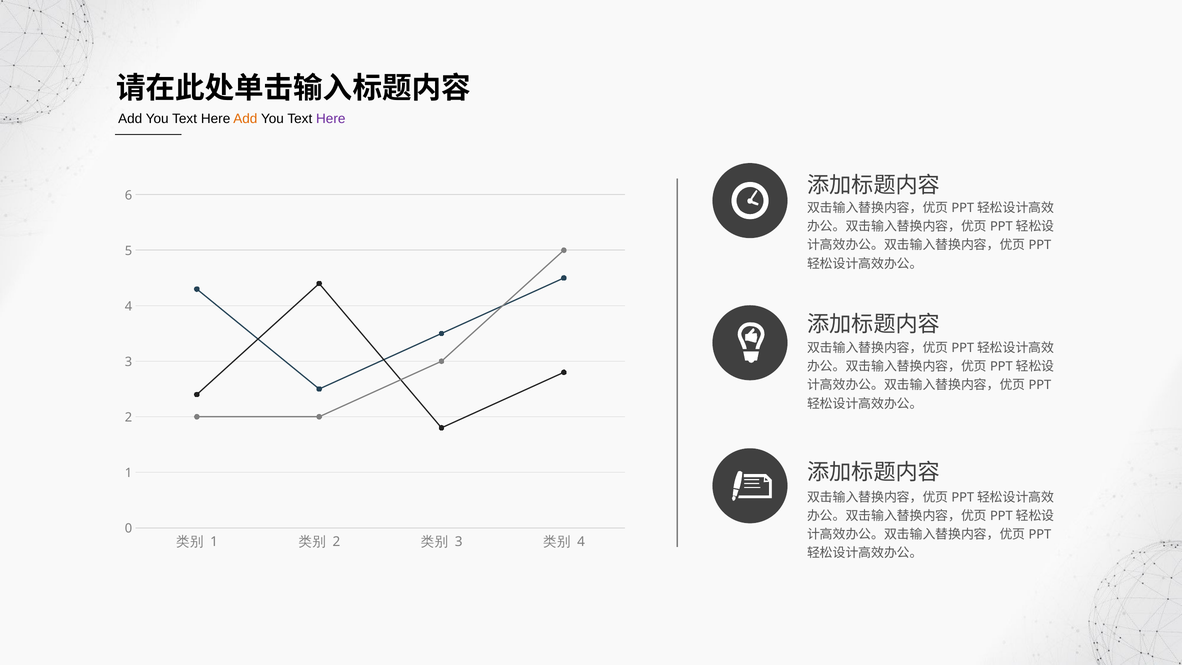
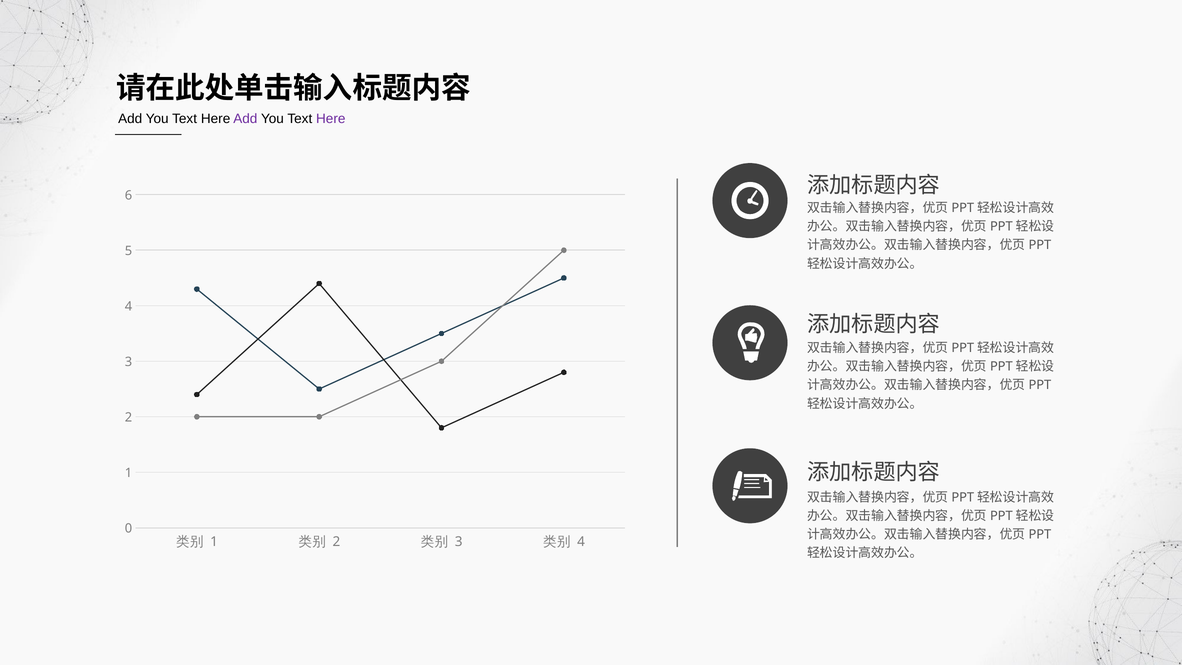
Add at (245, 119) colour: orange -> purple
